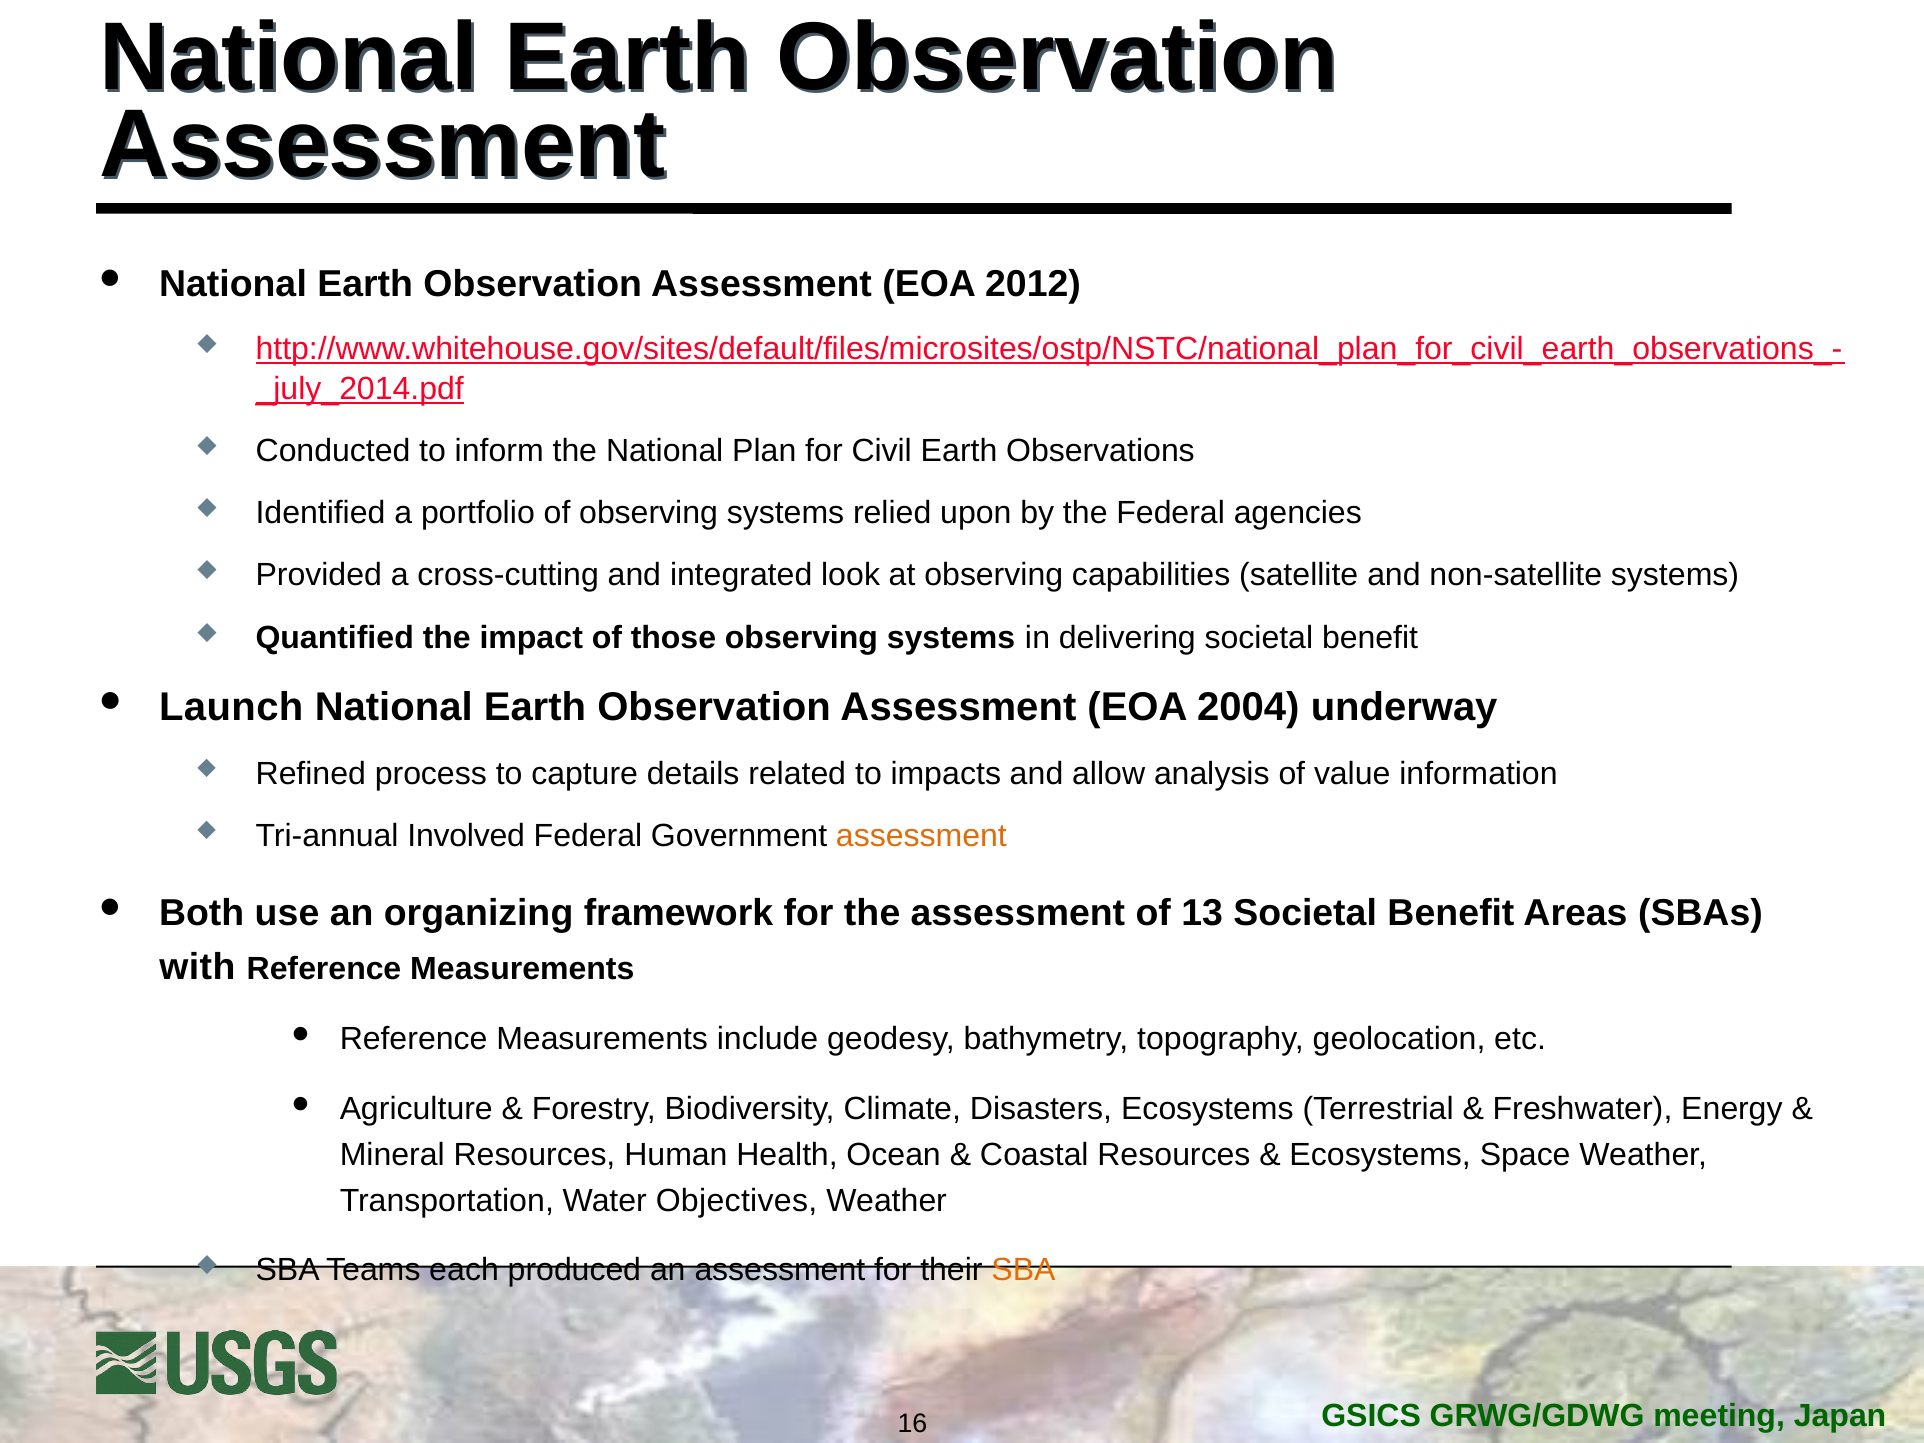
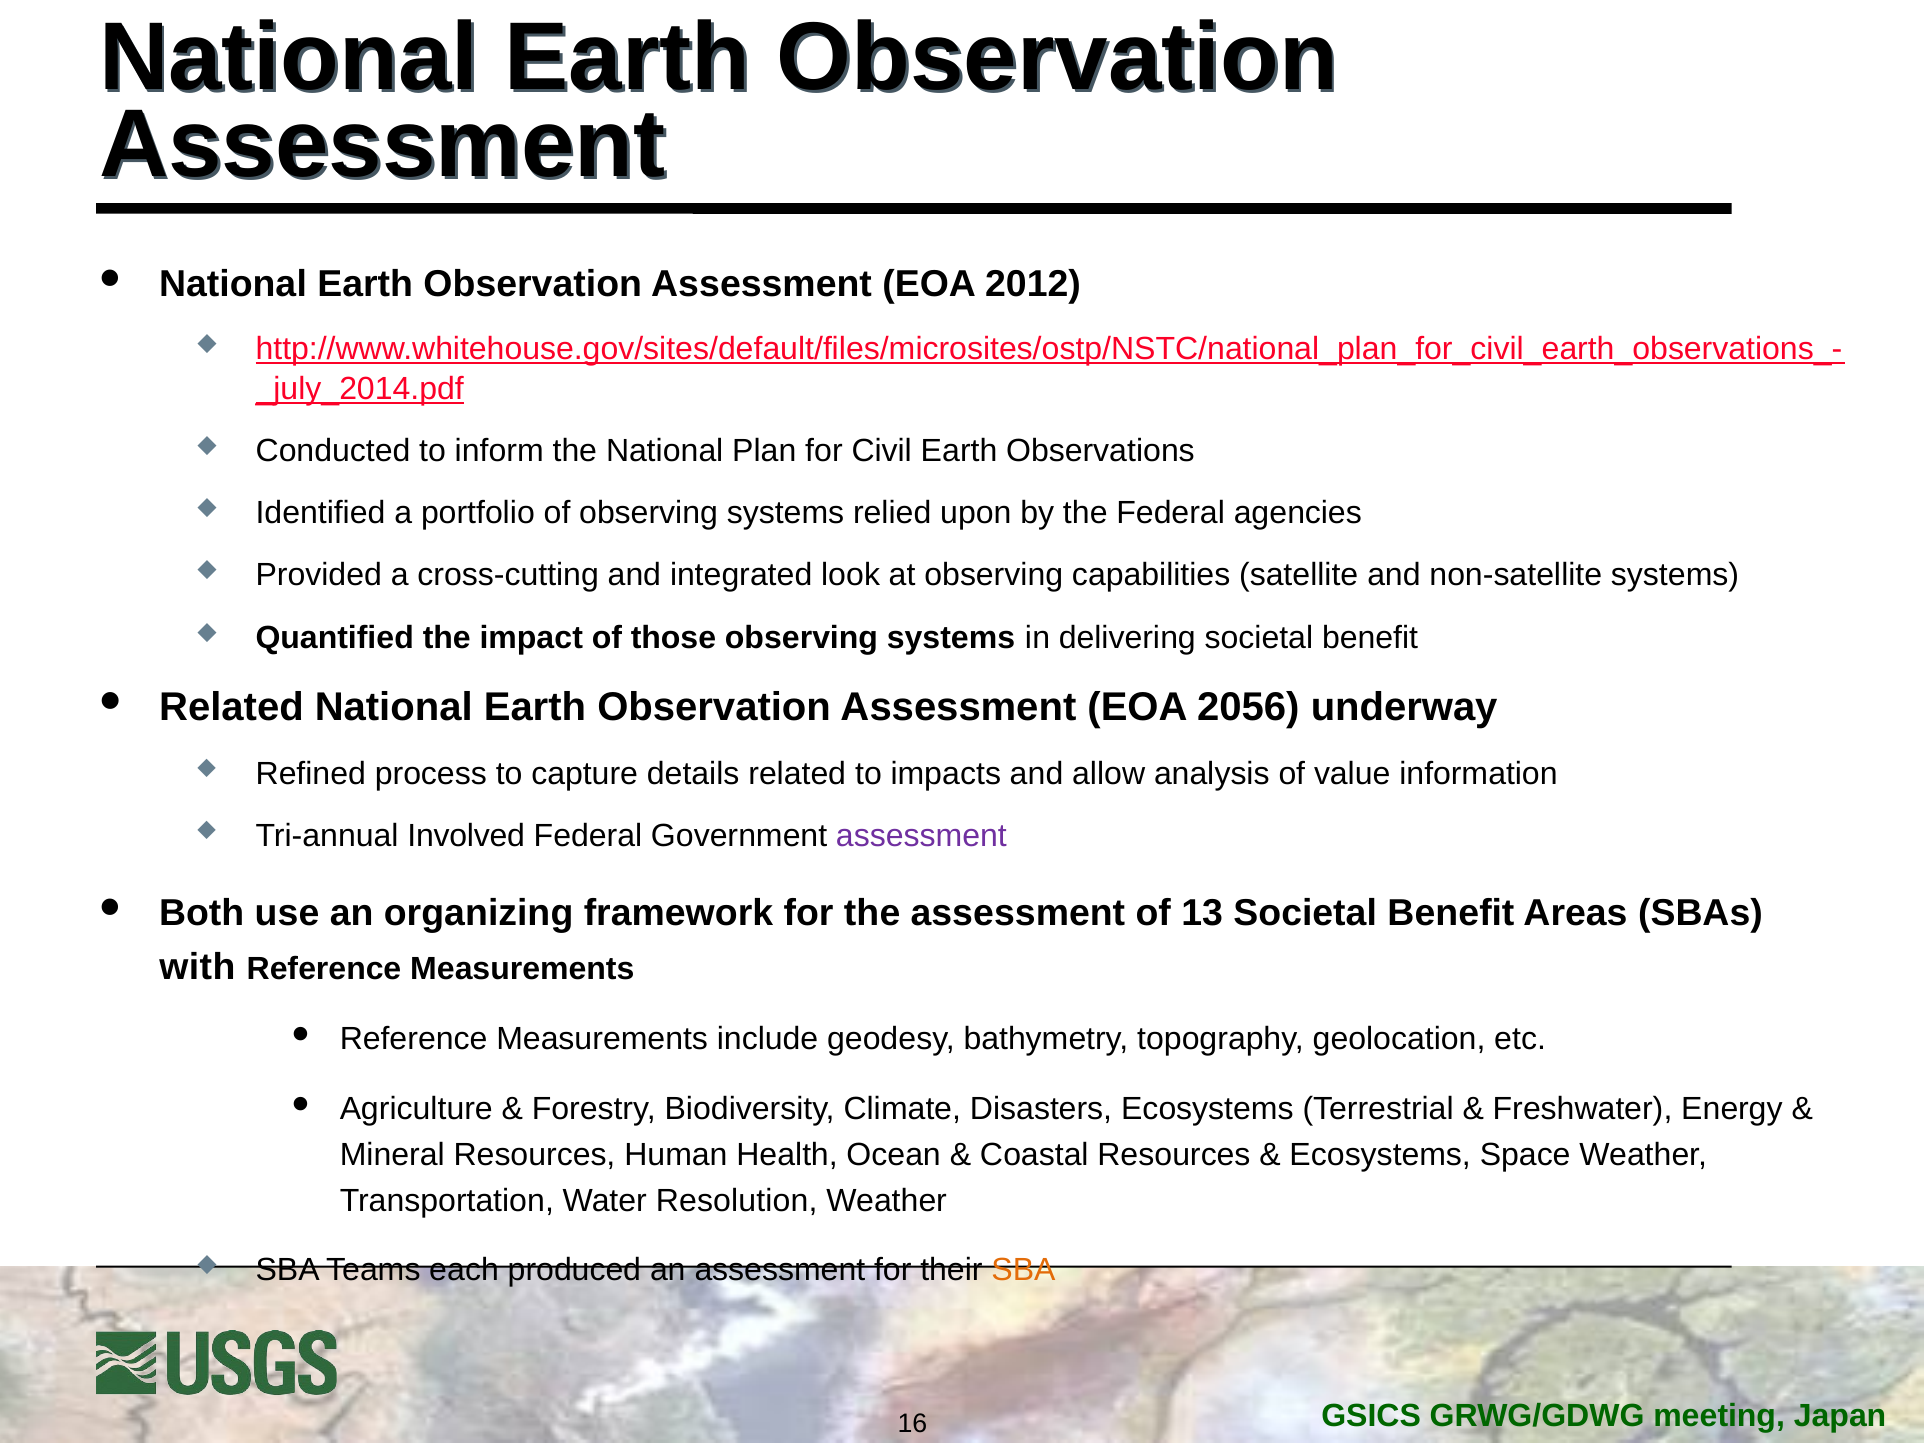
Launch at (231, 707): Launch -> Related
2004: 2004 -> 2056
assessment at (921, 836) colour: orange -> purple
Objectives: Objectives -> Resolution
